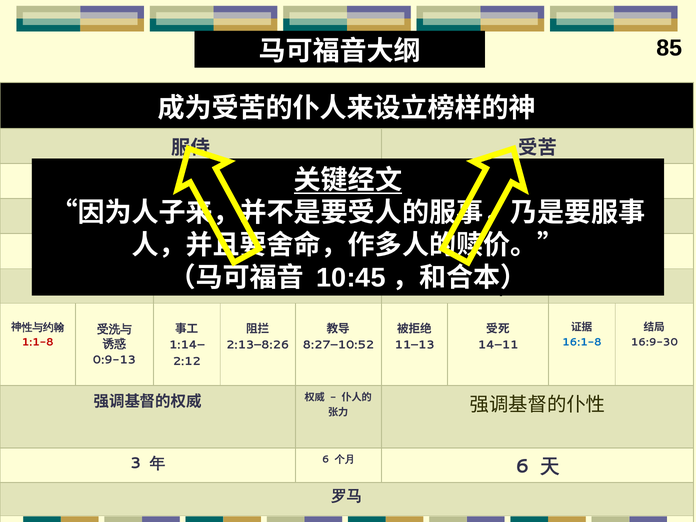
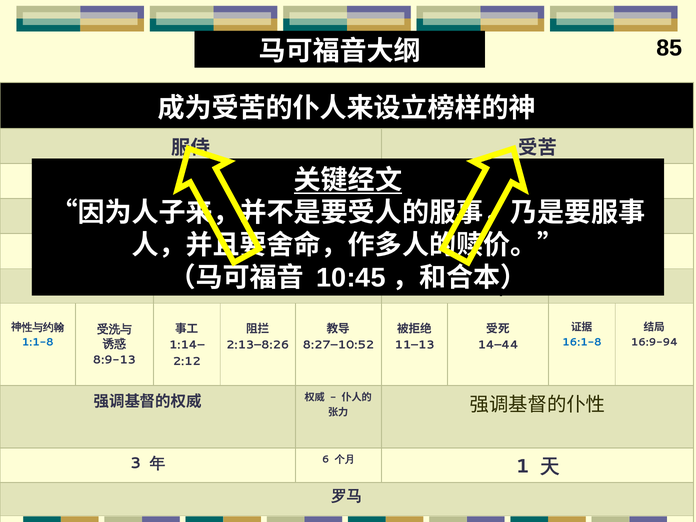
16:9-30: 16:9-30 -> 16:9-94
1:1-8 colour: red -> blue
14–11: 14–11 -> 14–44
0:9-13: 0:9-13 -> 8:9-13
6 at (522, 466): 6 -> 1
